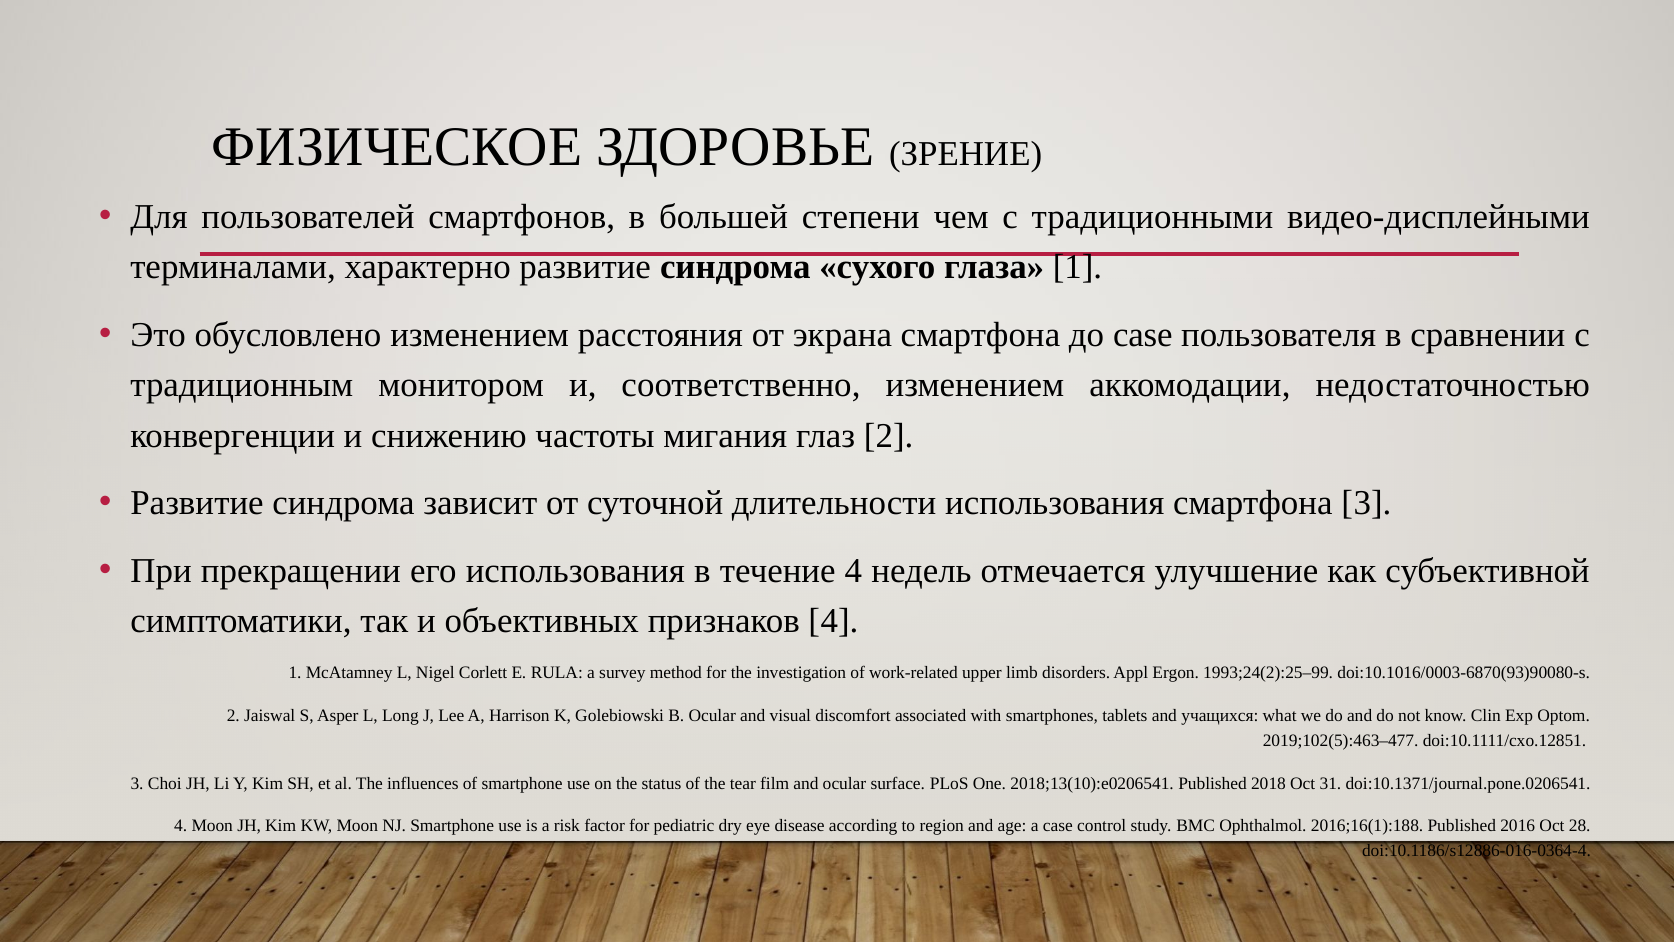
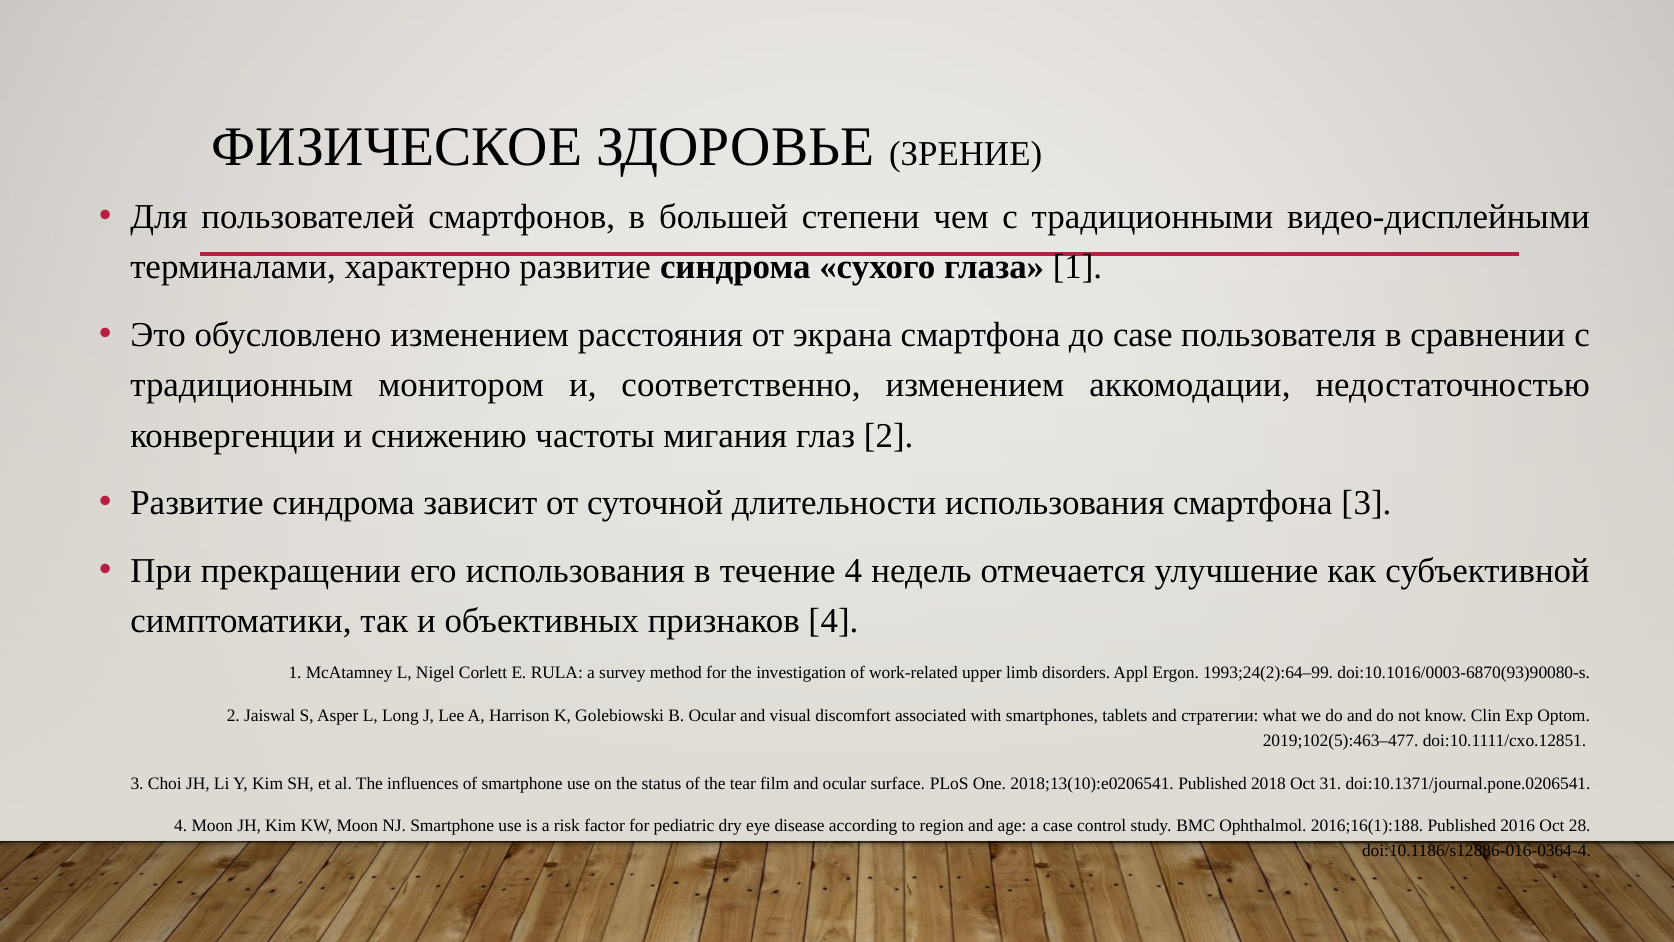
1993;24(2):25–99: 1993;24(2):25–99 -> 1993;24(2):64–99
учащихся: учащихся -> стратегии
